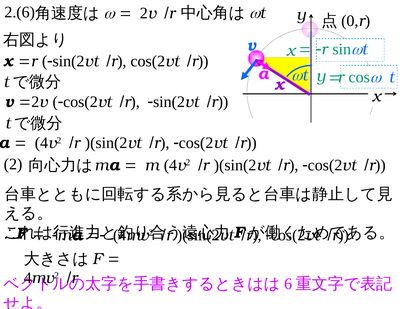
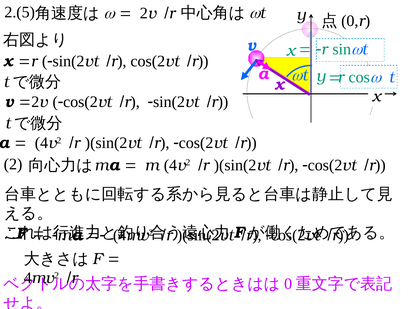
2.(6: 2.(6 -> 2.(5
6: 6 -> 0
